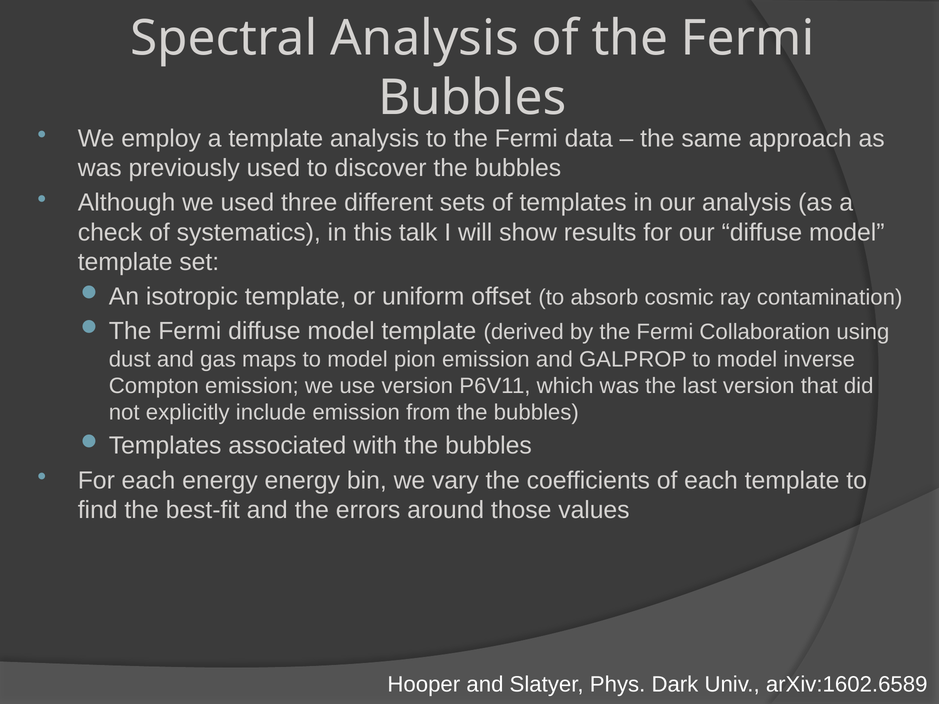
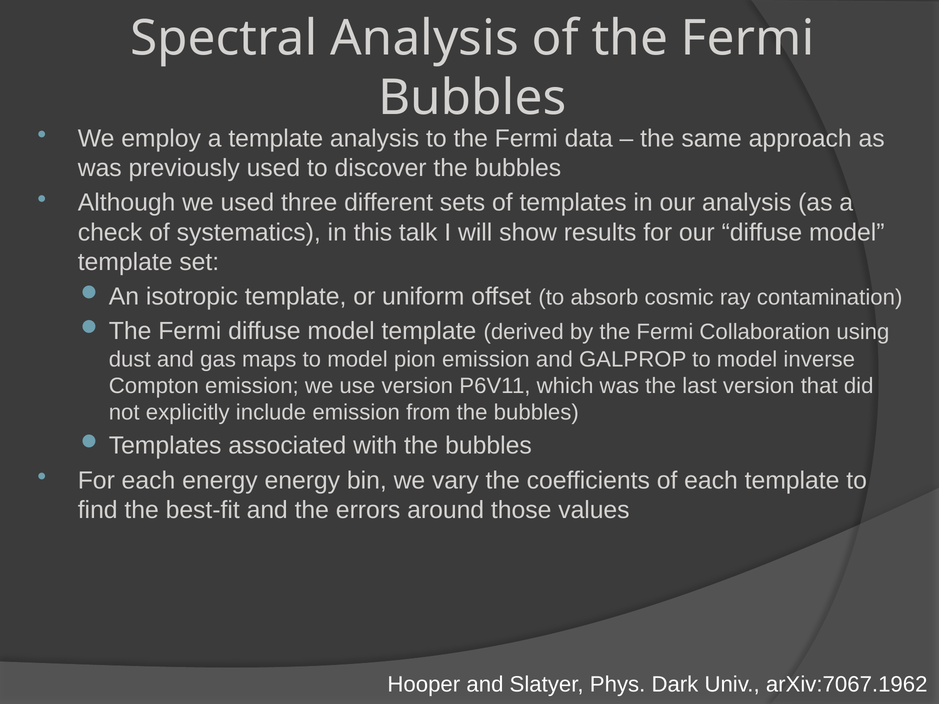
arXiv:1602.6589: arXiv:1602.6589 -> arXiv:7067.1962
